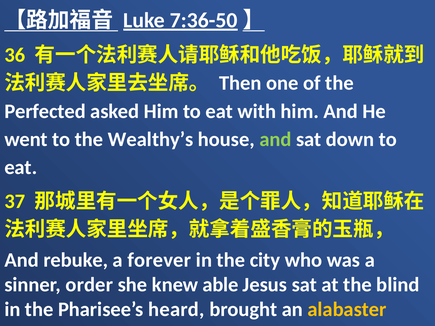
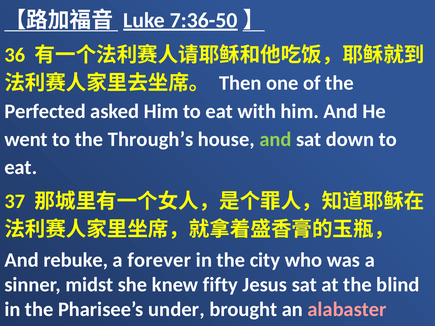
Wealthy’s: Wealthy’s -> Through’s
order: order -> midst
able: able -> fifty
heard: heard -> under
alabaster colour: yellow -> pink
